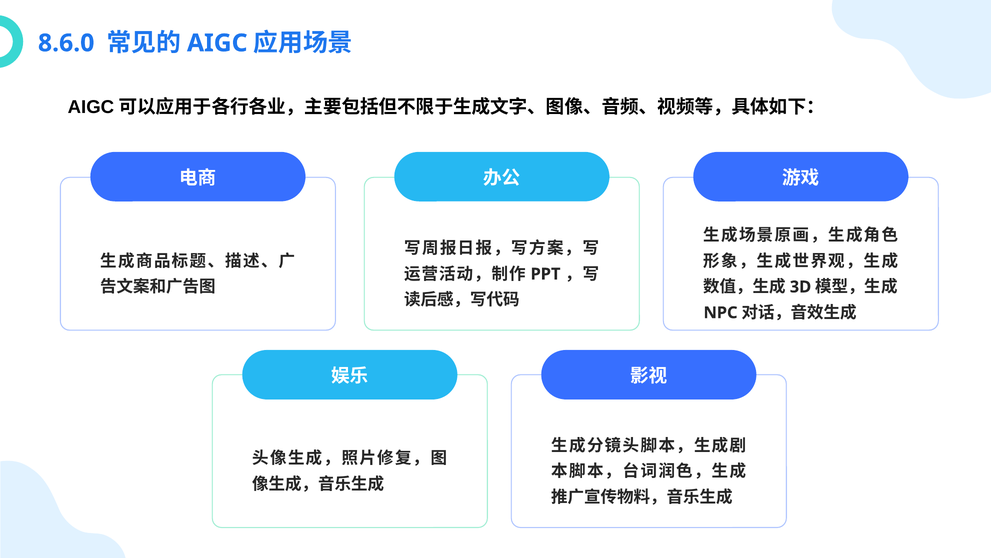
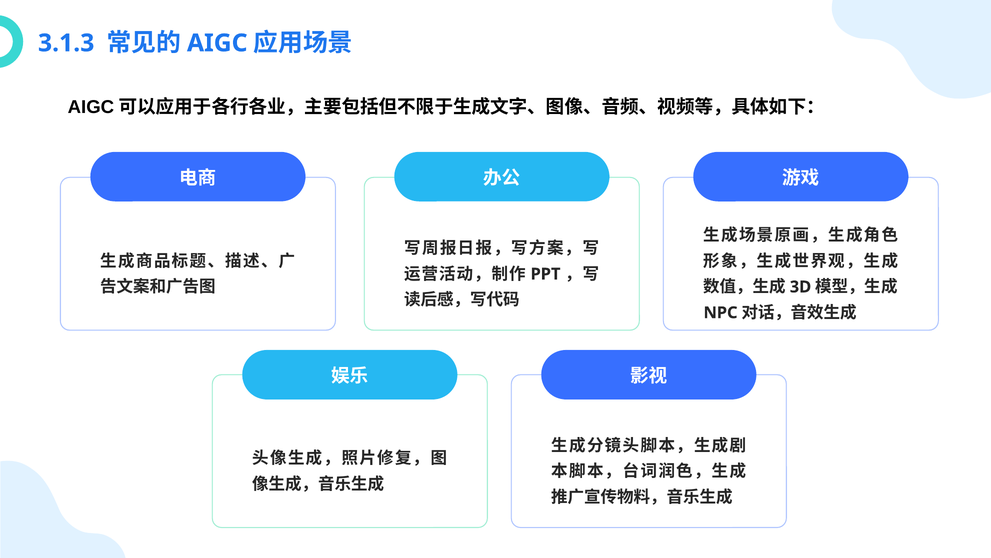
8.6.0: 8.6.0 -> 3.1.3
